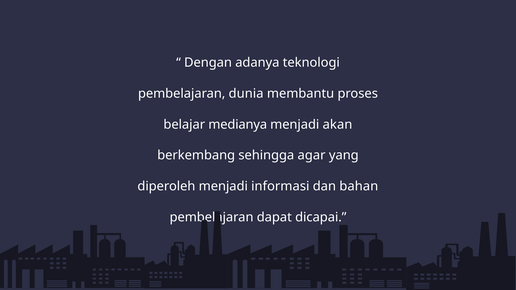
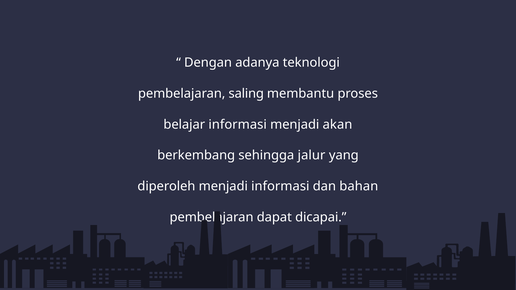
dunia: dunia -> saling
belajar medianya: medianya -> informasi
agar: agar -> jalur
